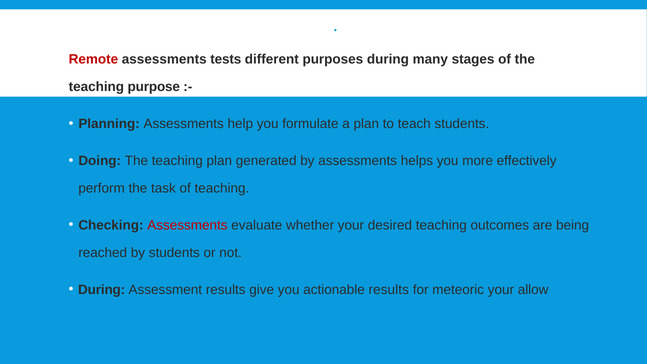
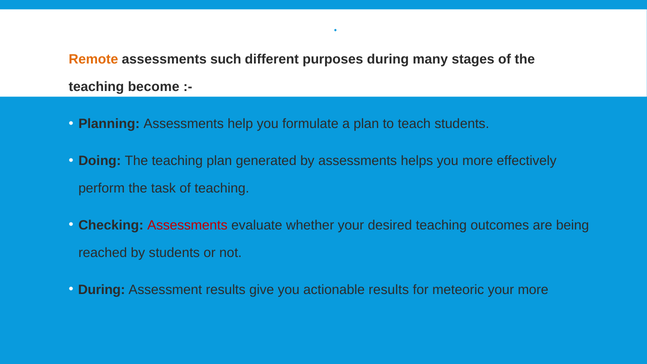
Remote colour: red -> orange
tests: tests -> such
purpose: purpose -> become
your allow: allow -> more
